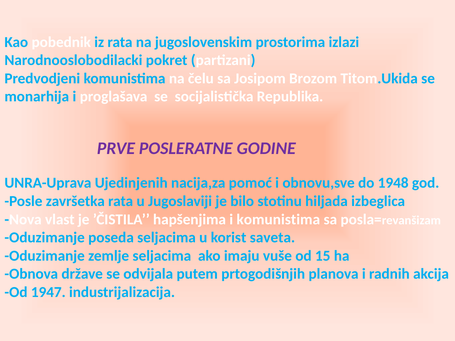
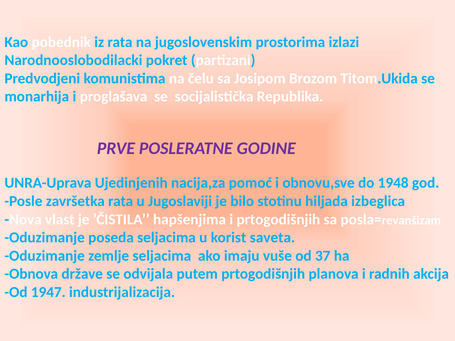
i komunistima: komunistima -> prtogodišnjih
15: 15 -> 37
